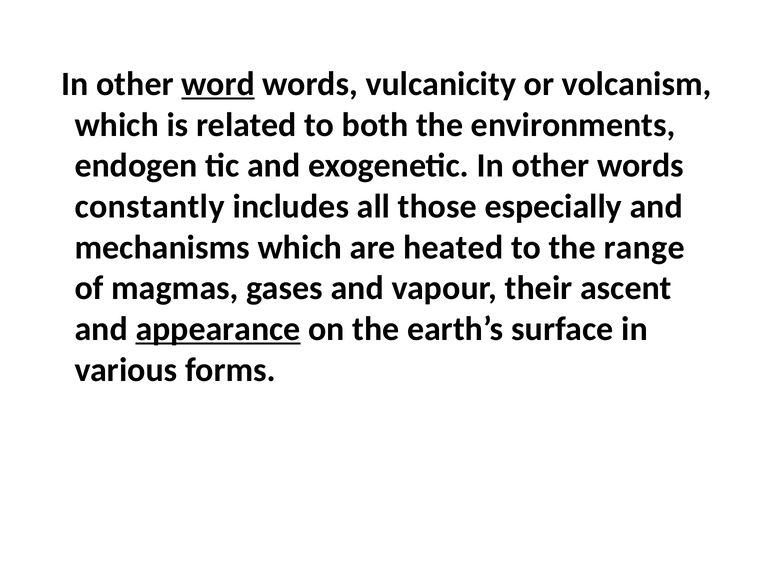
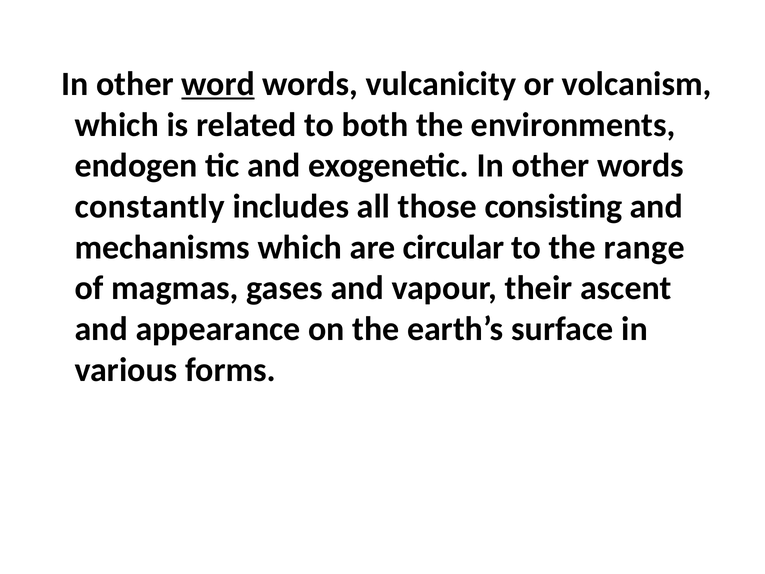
especially: especially -> consisting
heated: heated -> circular
appearance underline: present -> none
